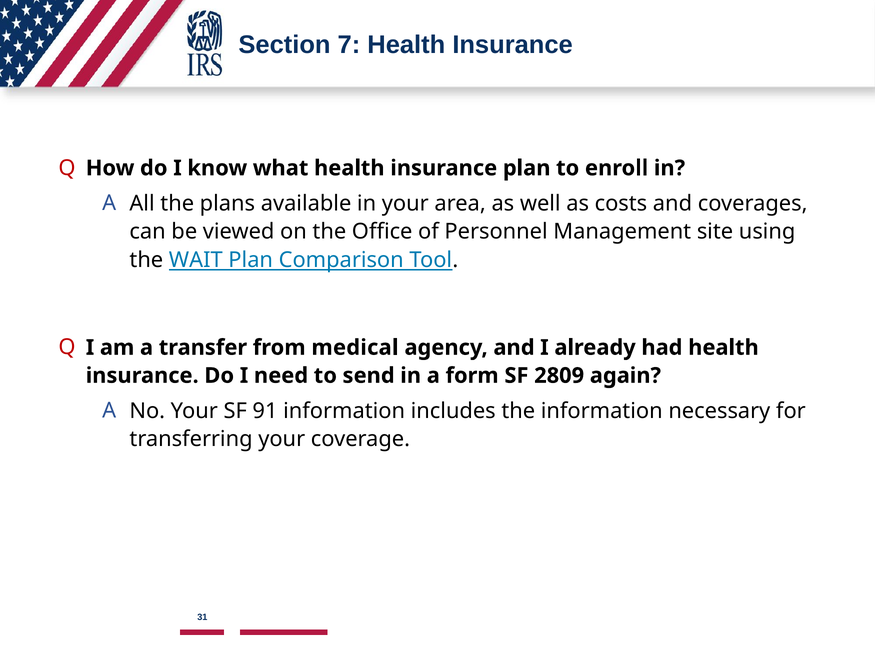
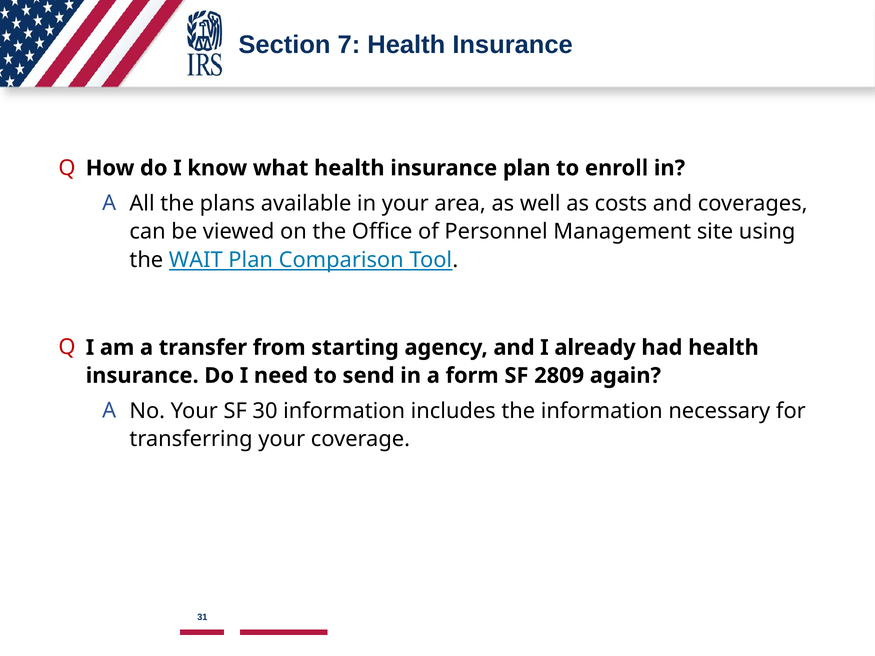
medical: medical -> starting
91: 91 -> 30
